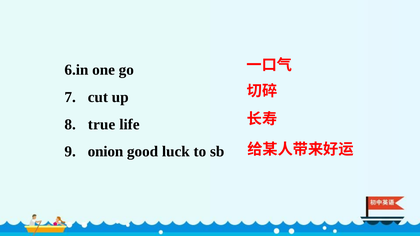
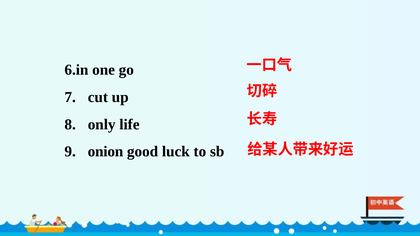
true: true -> only
